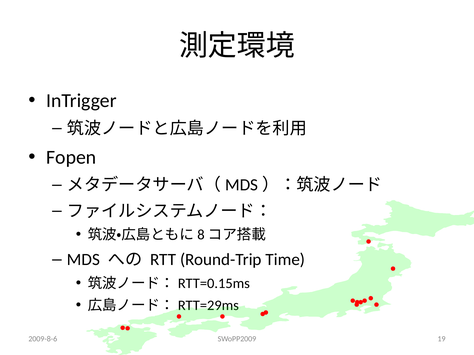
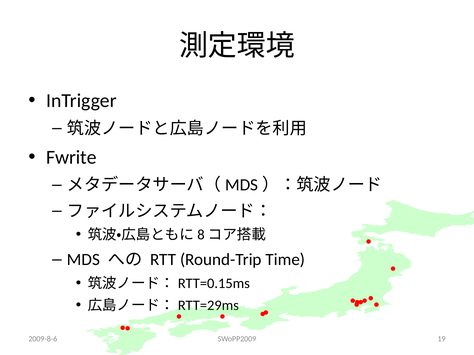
Fopen: Fopen -> Fwrite
